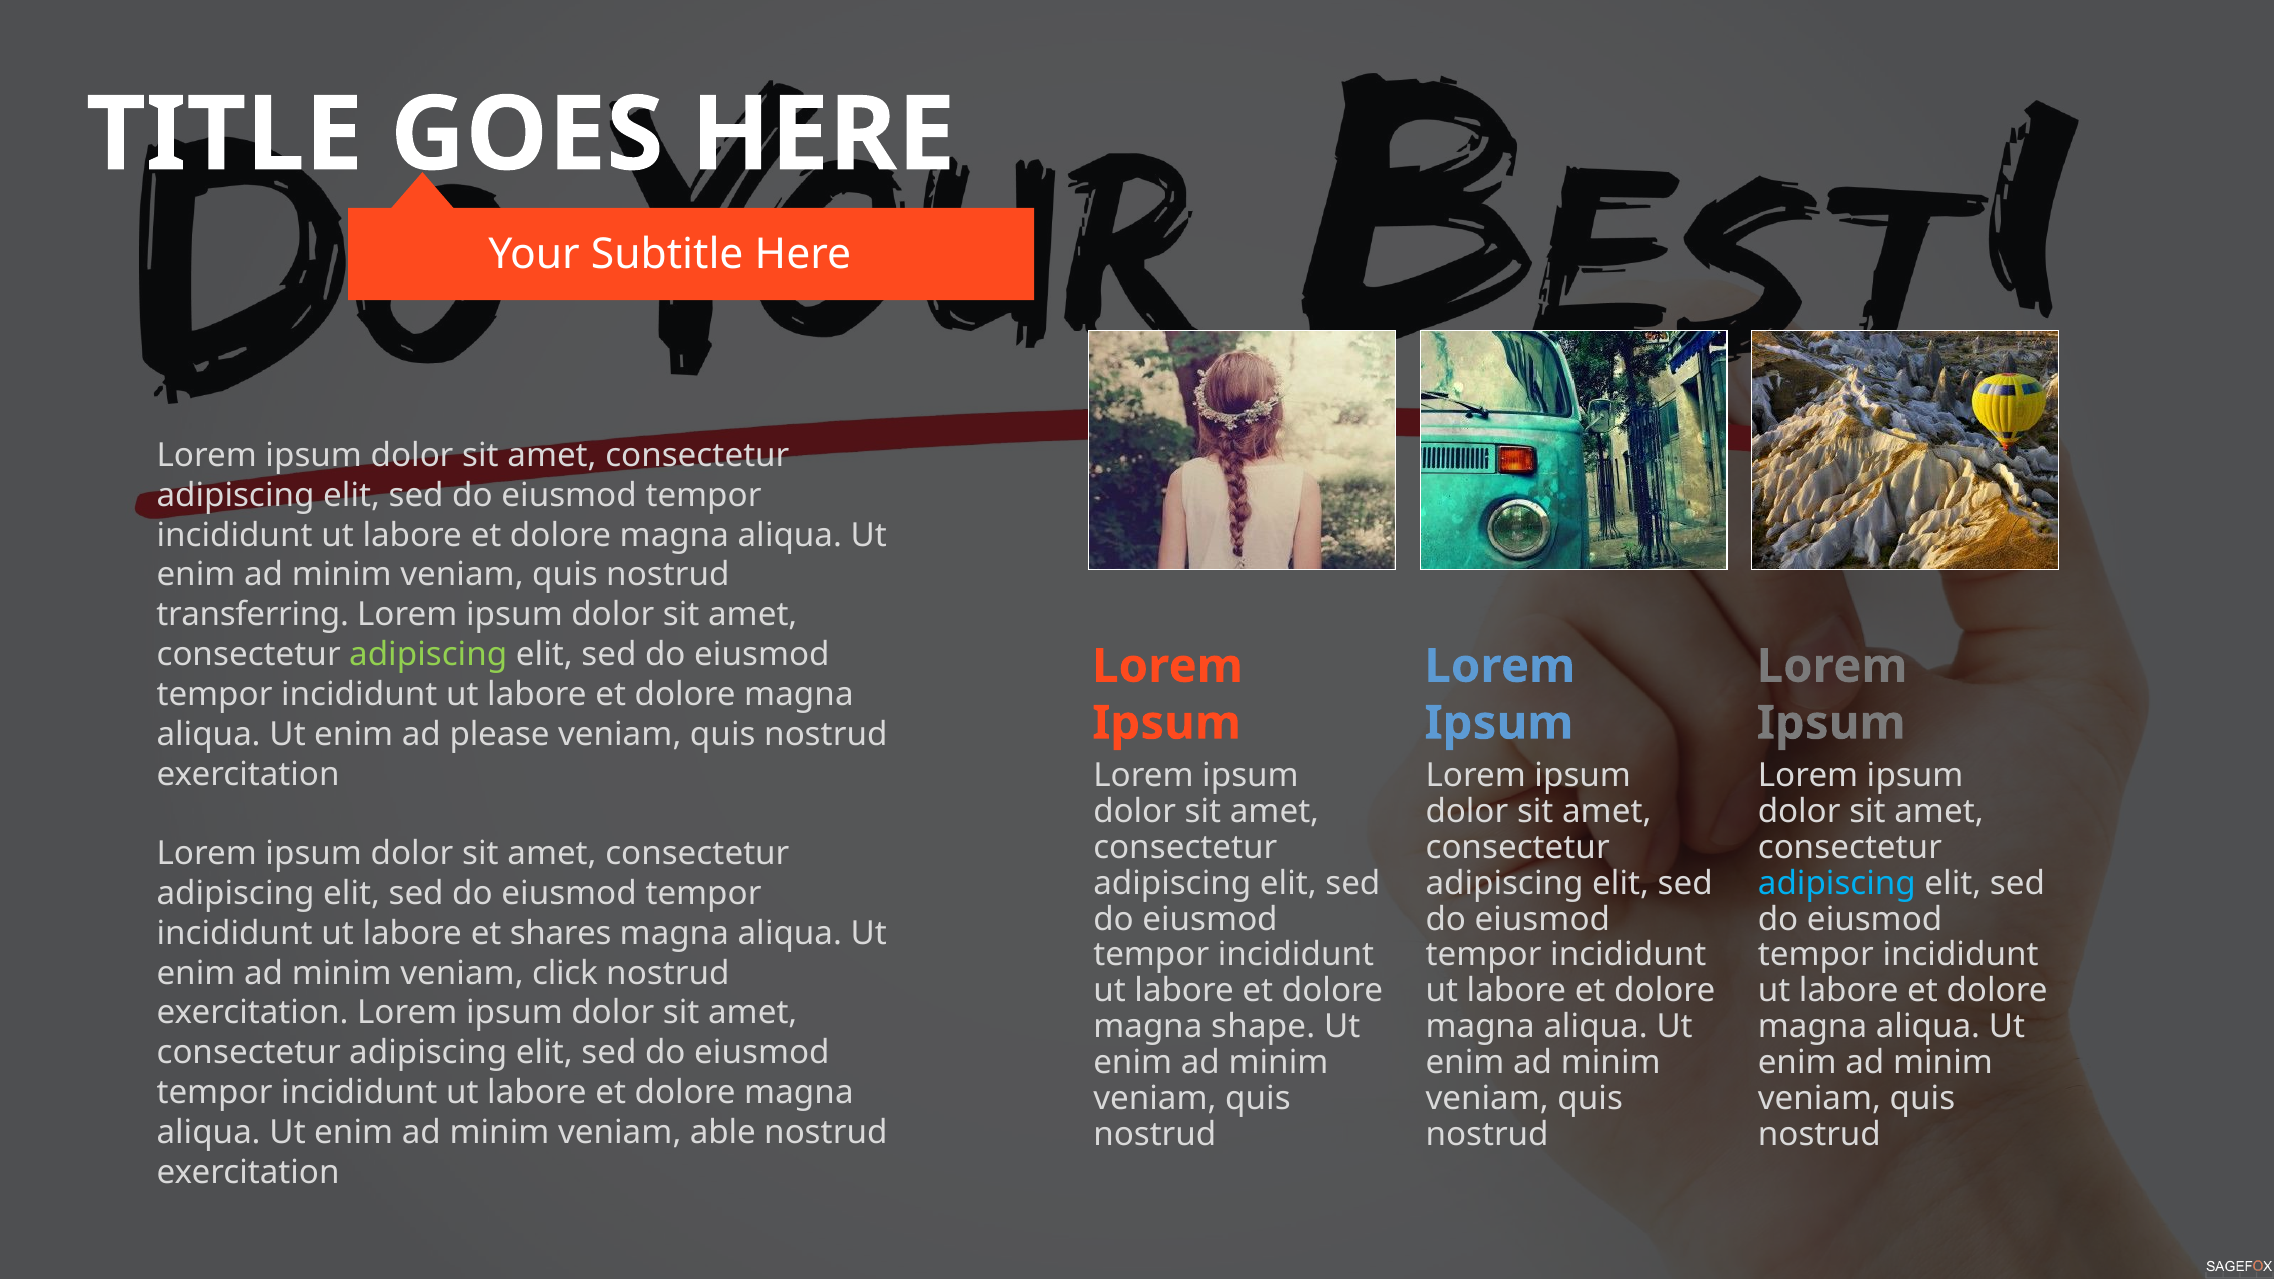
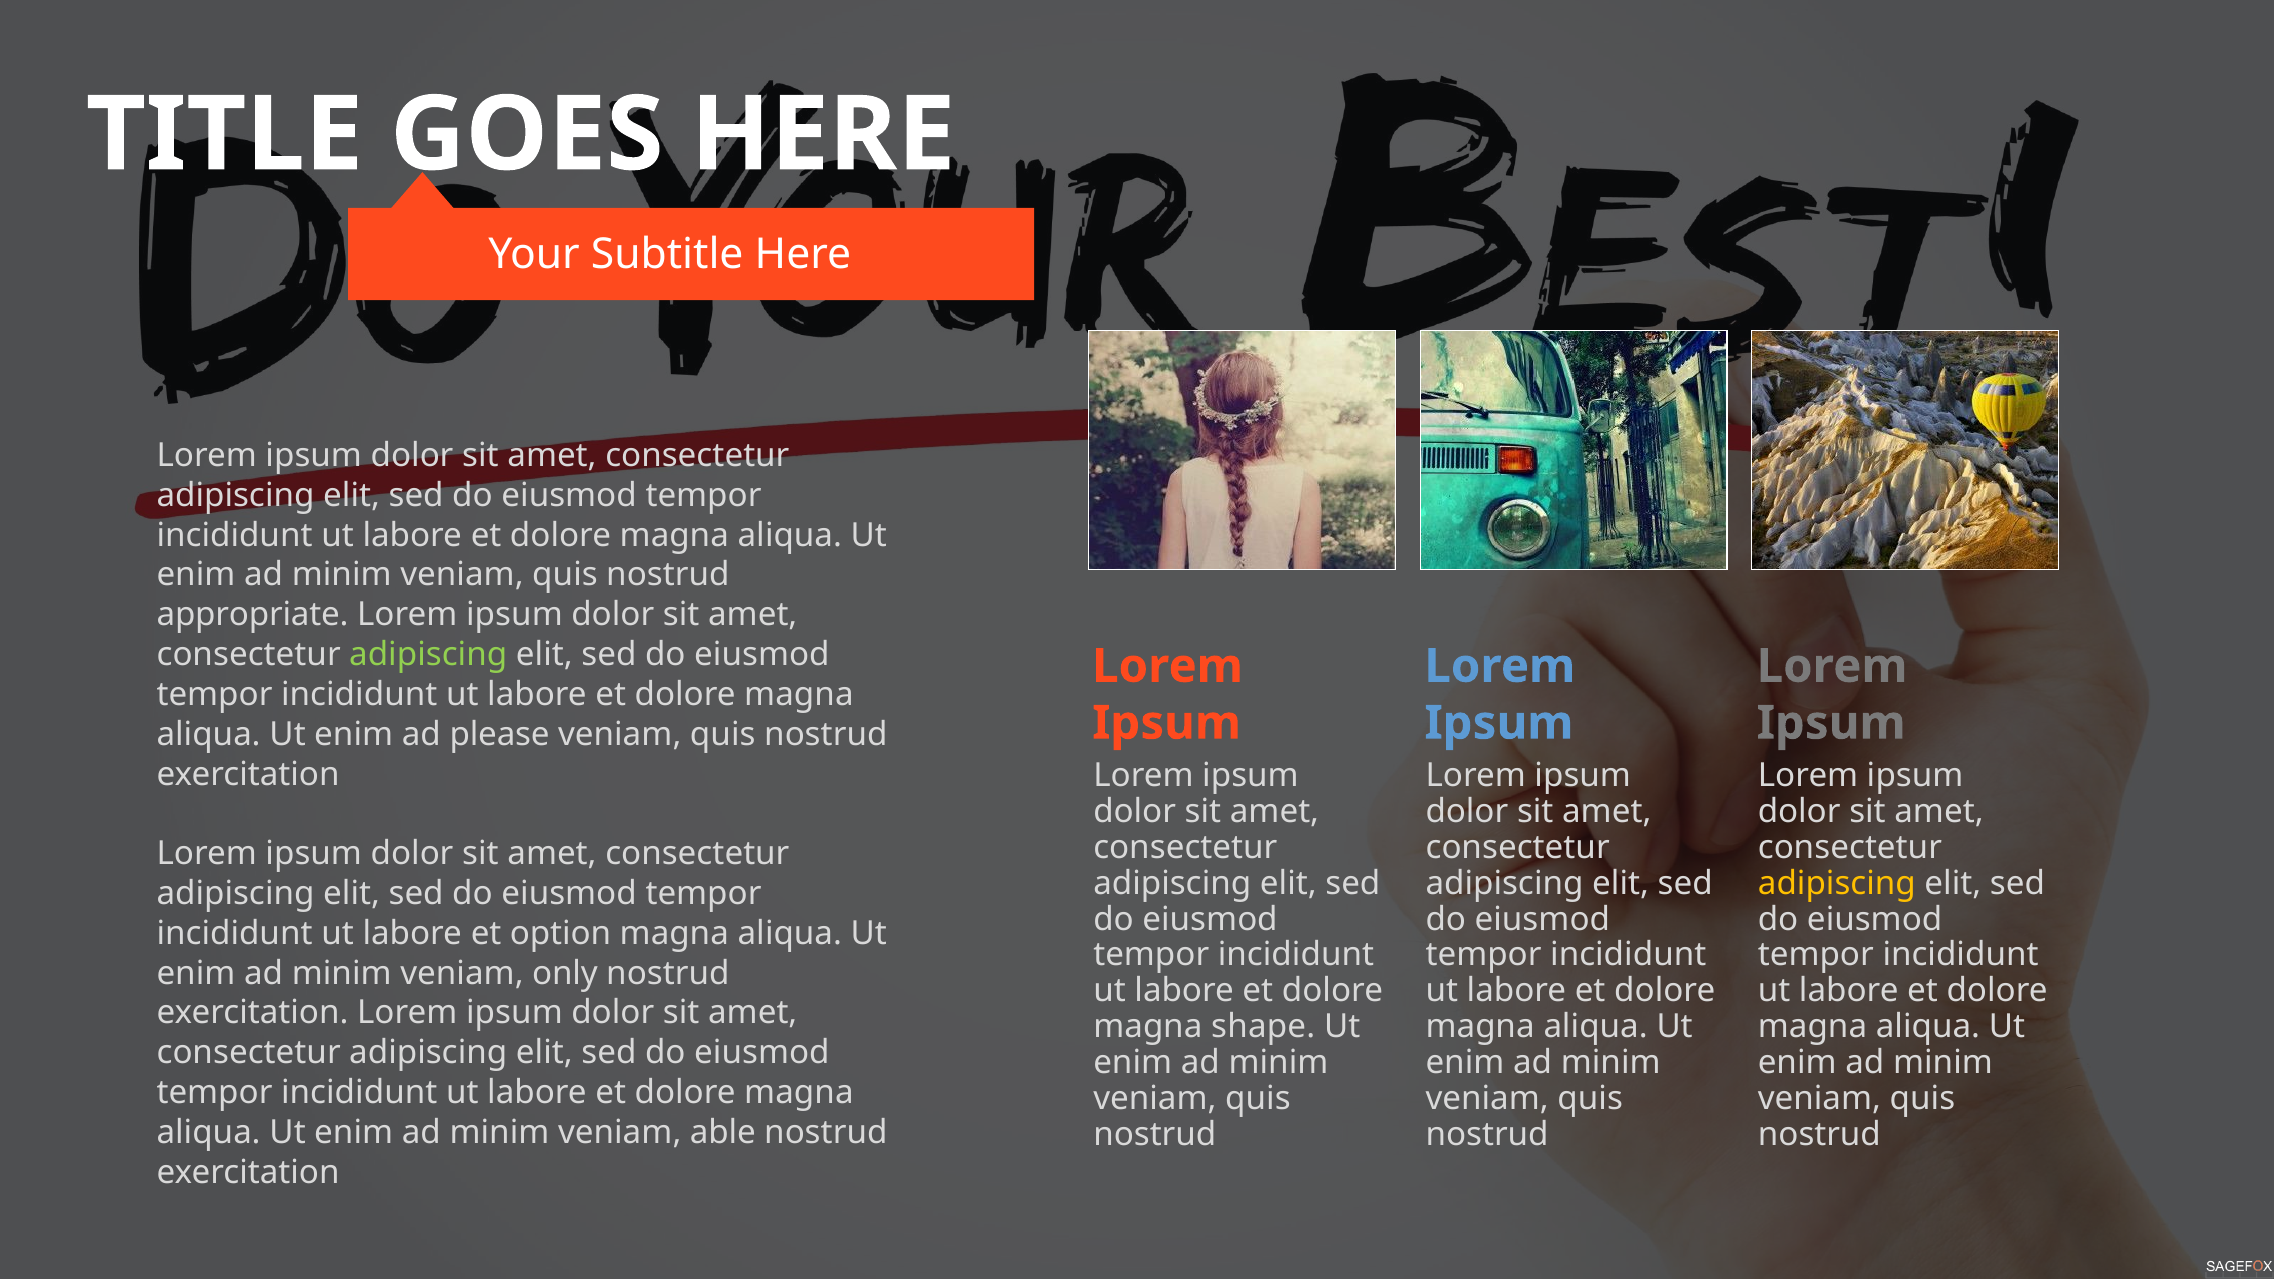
transferring: transferring -> appropriate
adipiscing at (1837, 883) colour: light blue -> yellow
shares: shares -> option
click: click -> only
